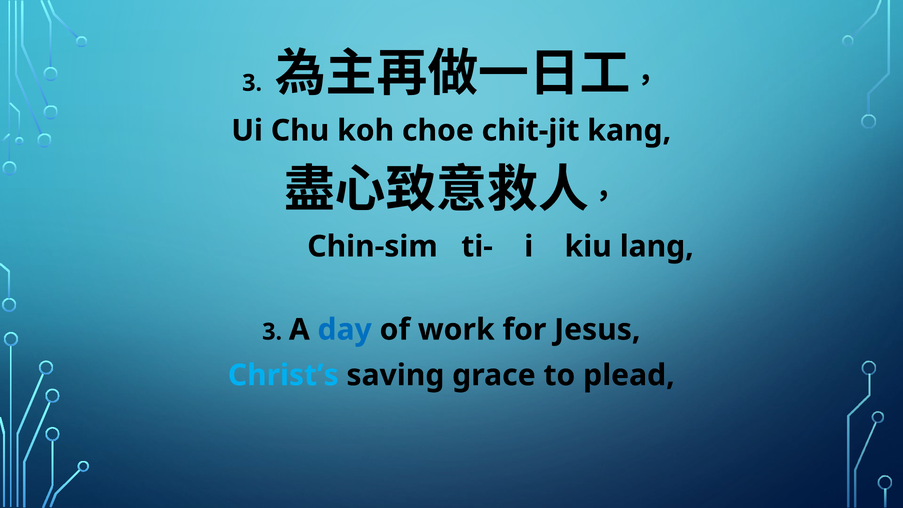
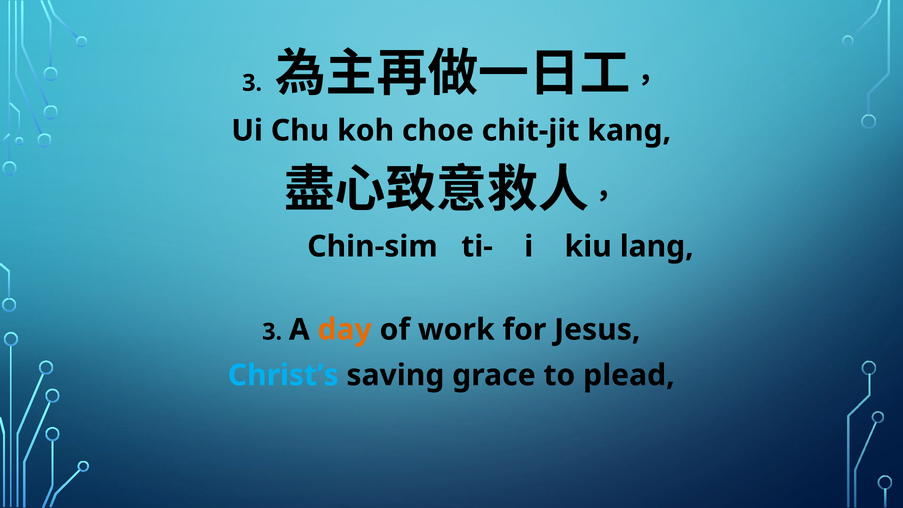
day colour: blue -> orange
